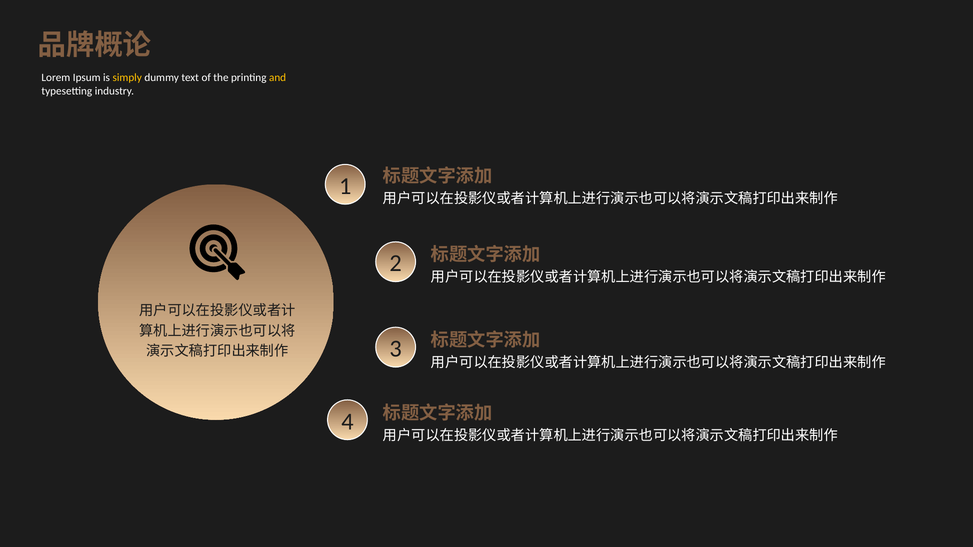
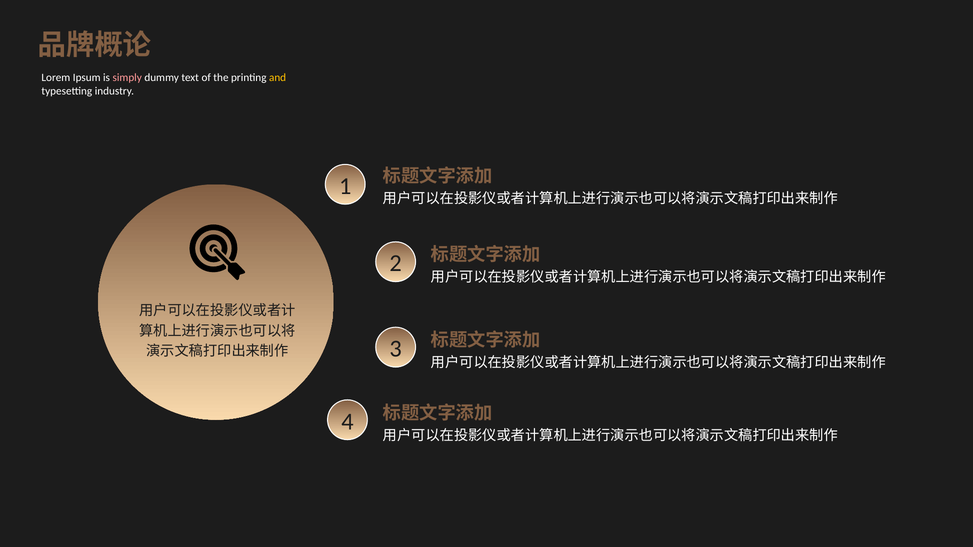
simply colour: yellow -> pink
